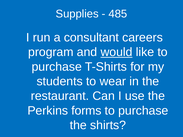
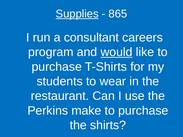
Supplies underline: none -> present
485: 485 -> 865
forms: forms -> make
